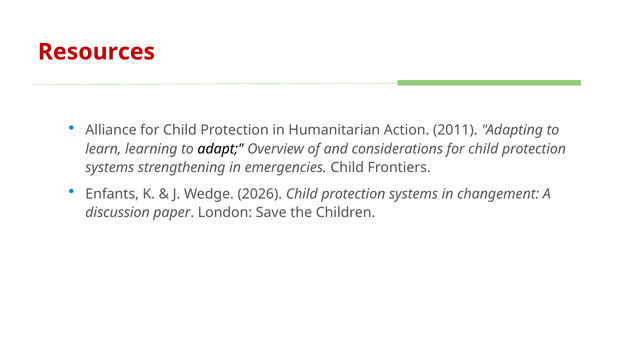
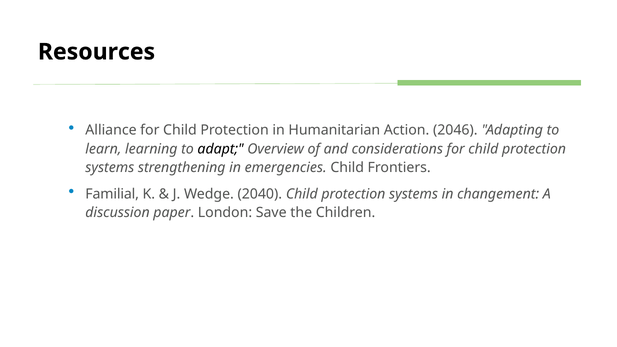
Resources colour: red -> black
2011: 2011 -> 2046
Enfants: Enfants -> Familial
2026: 2026 -> 2040
